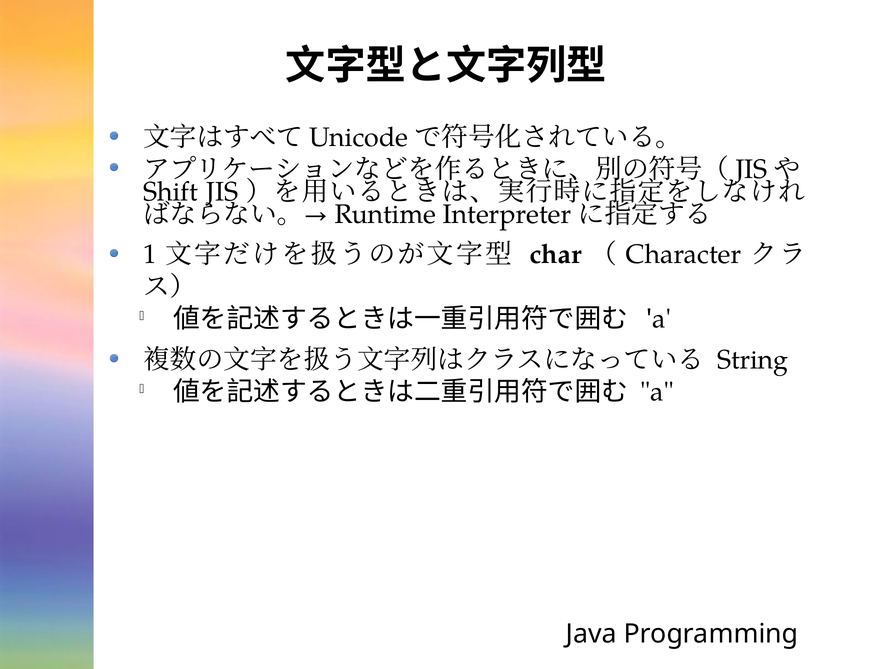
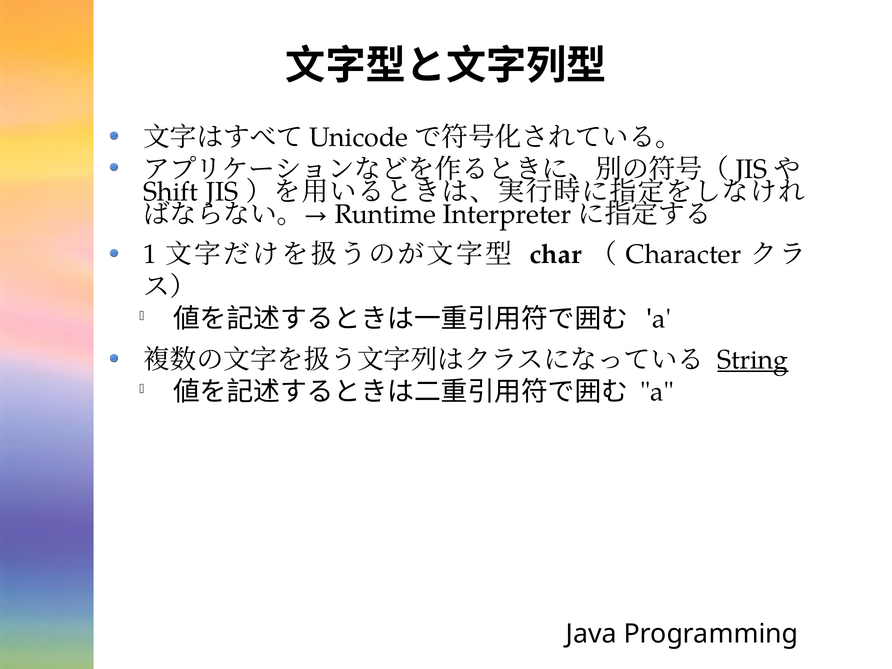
String underline: none -> present
